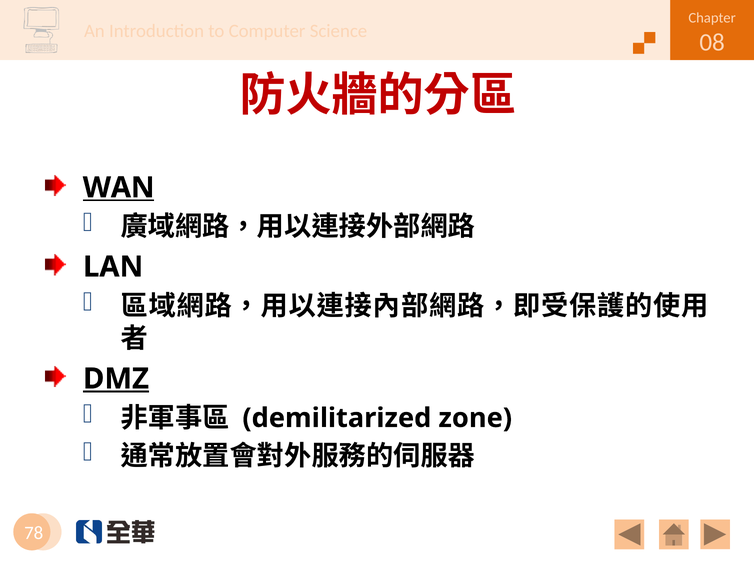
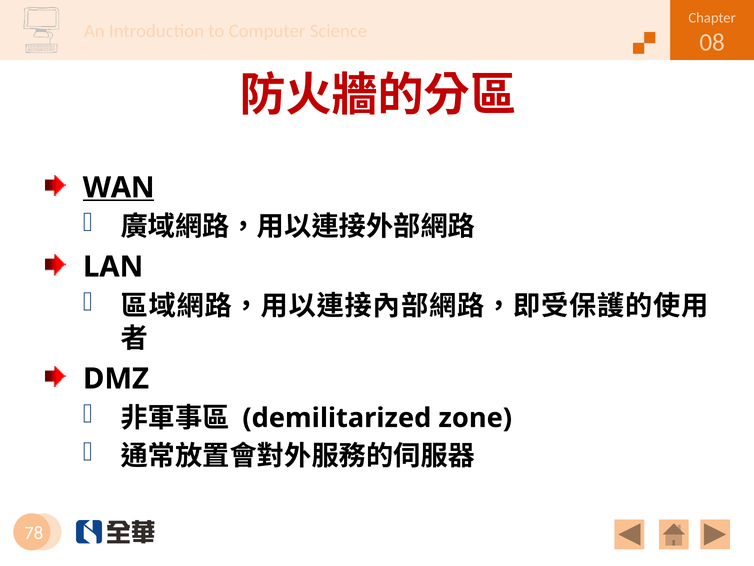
DMZ underline: present -> none
